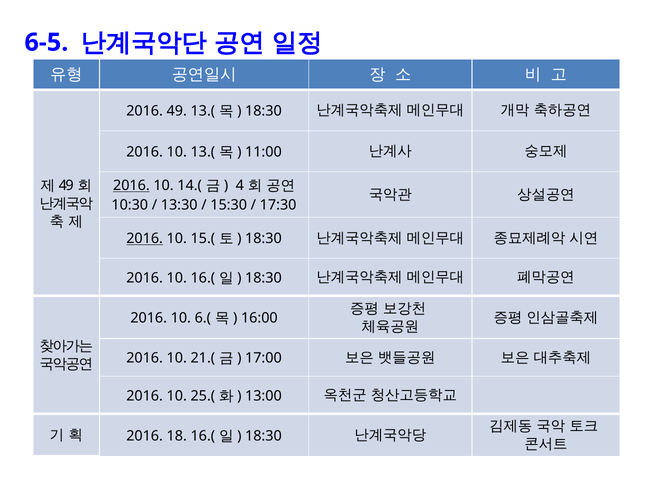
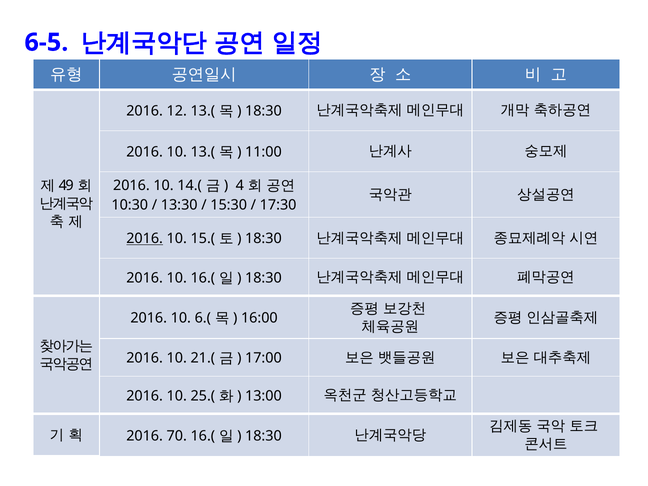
49: 49 -> 12
2016 at (131, 186) underline: present -> none
18: 18 -> 70
